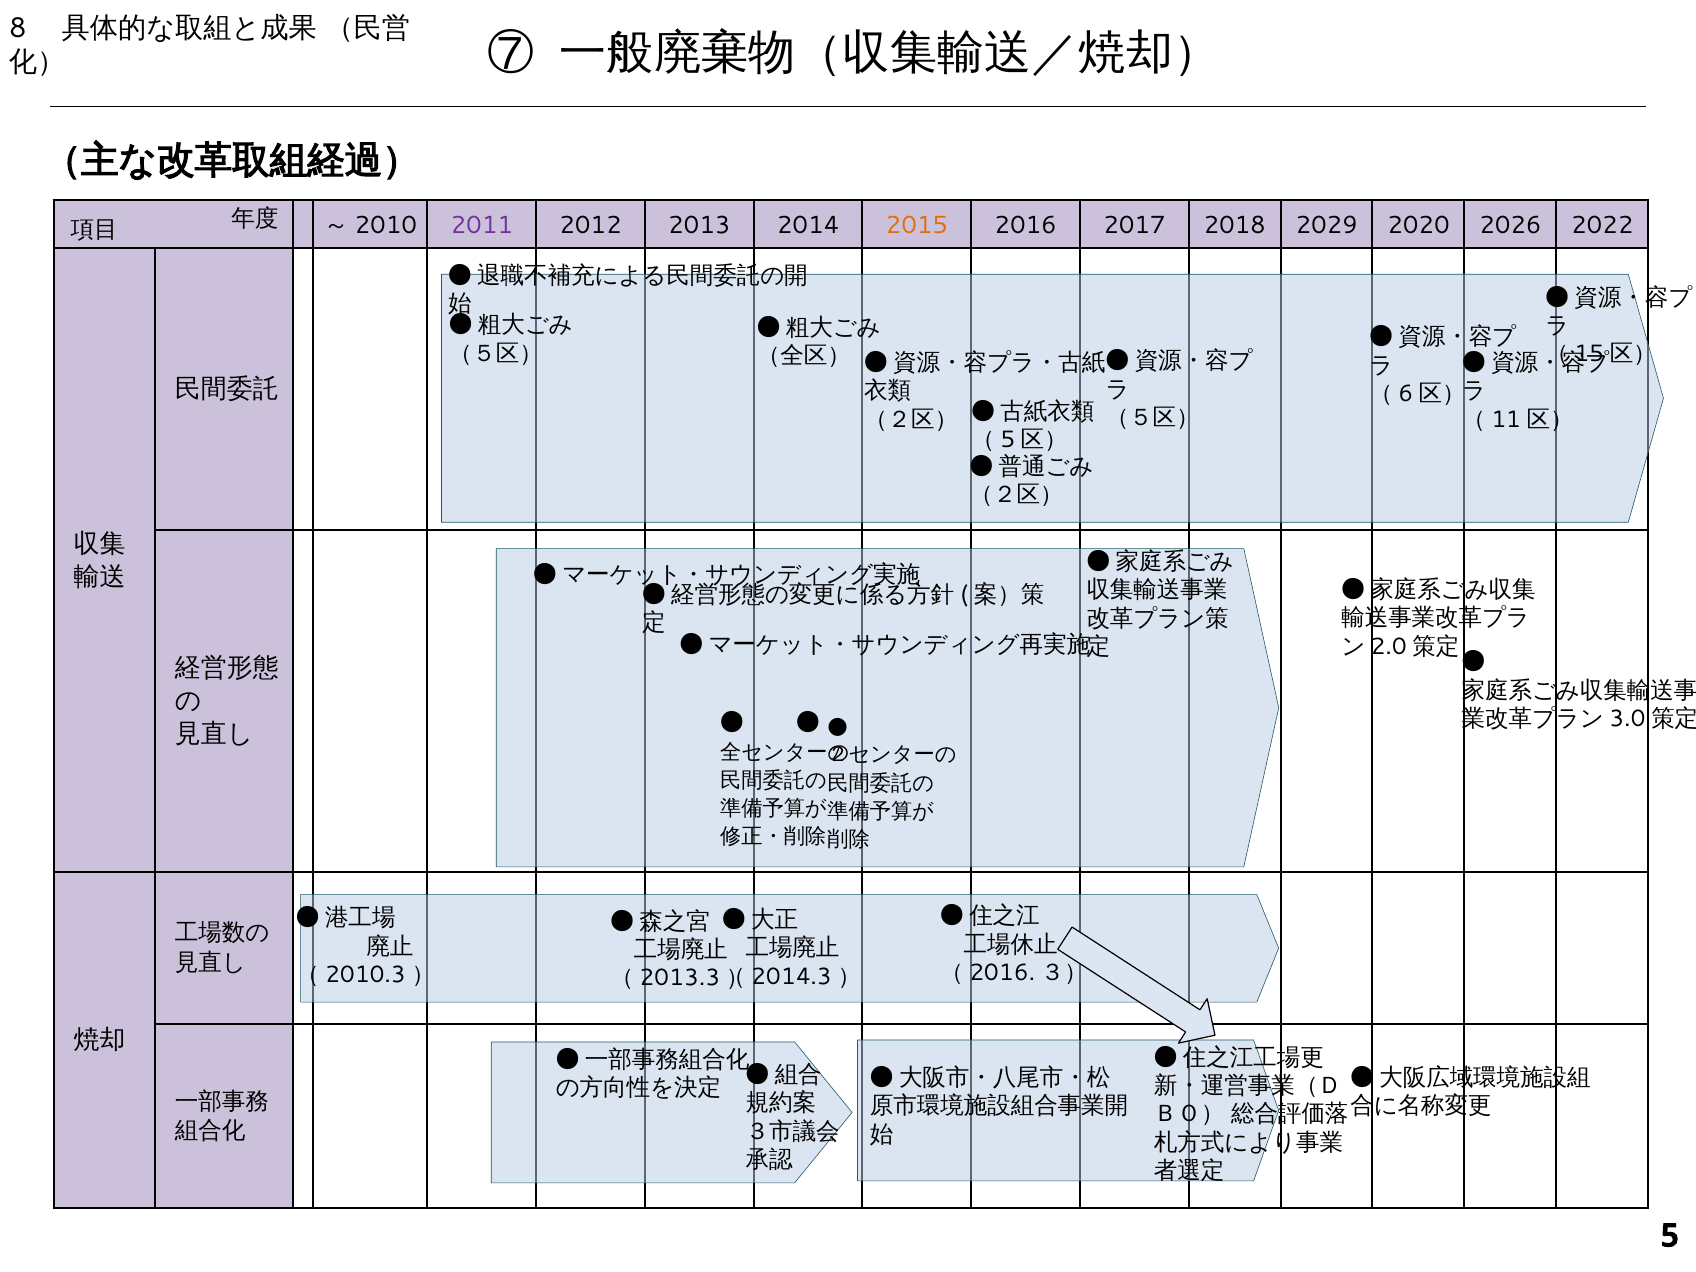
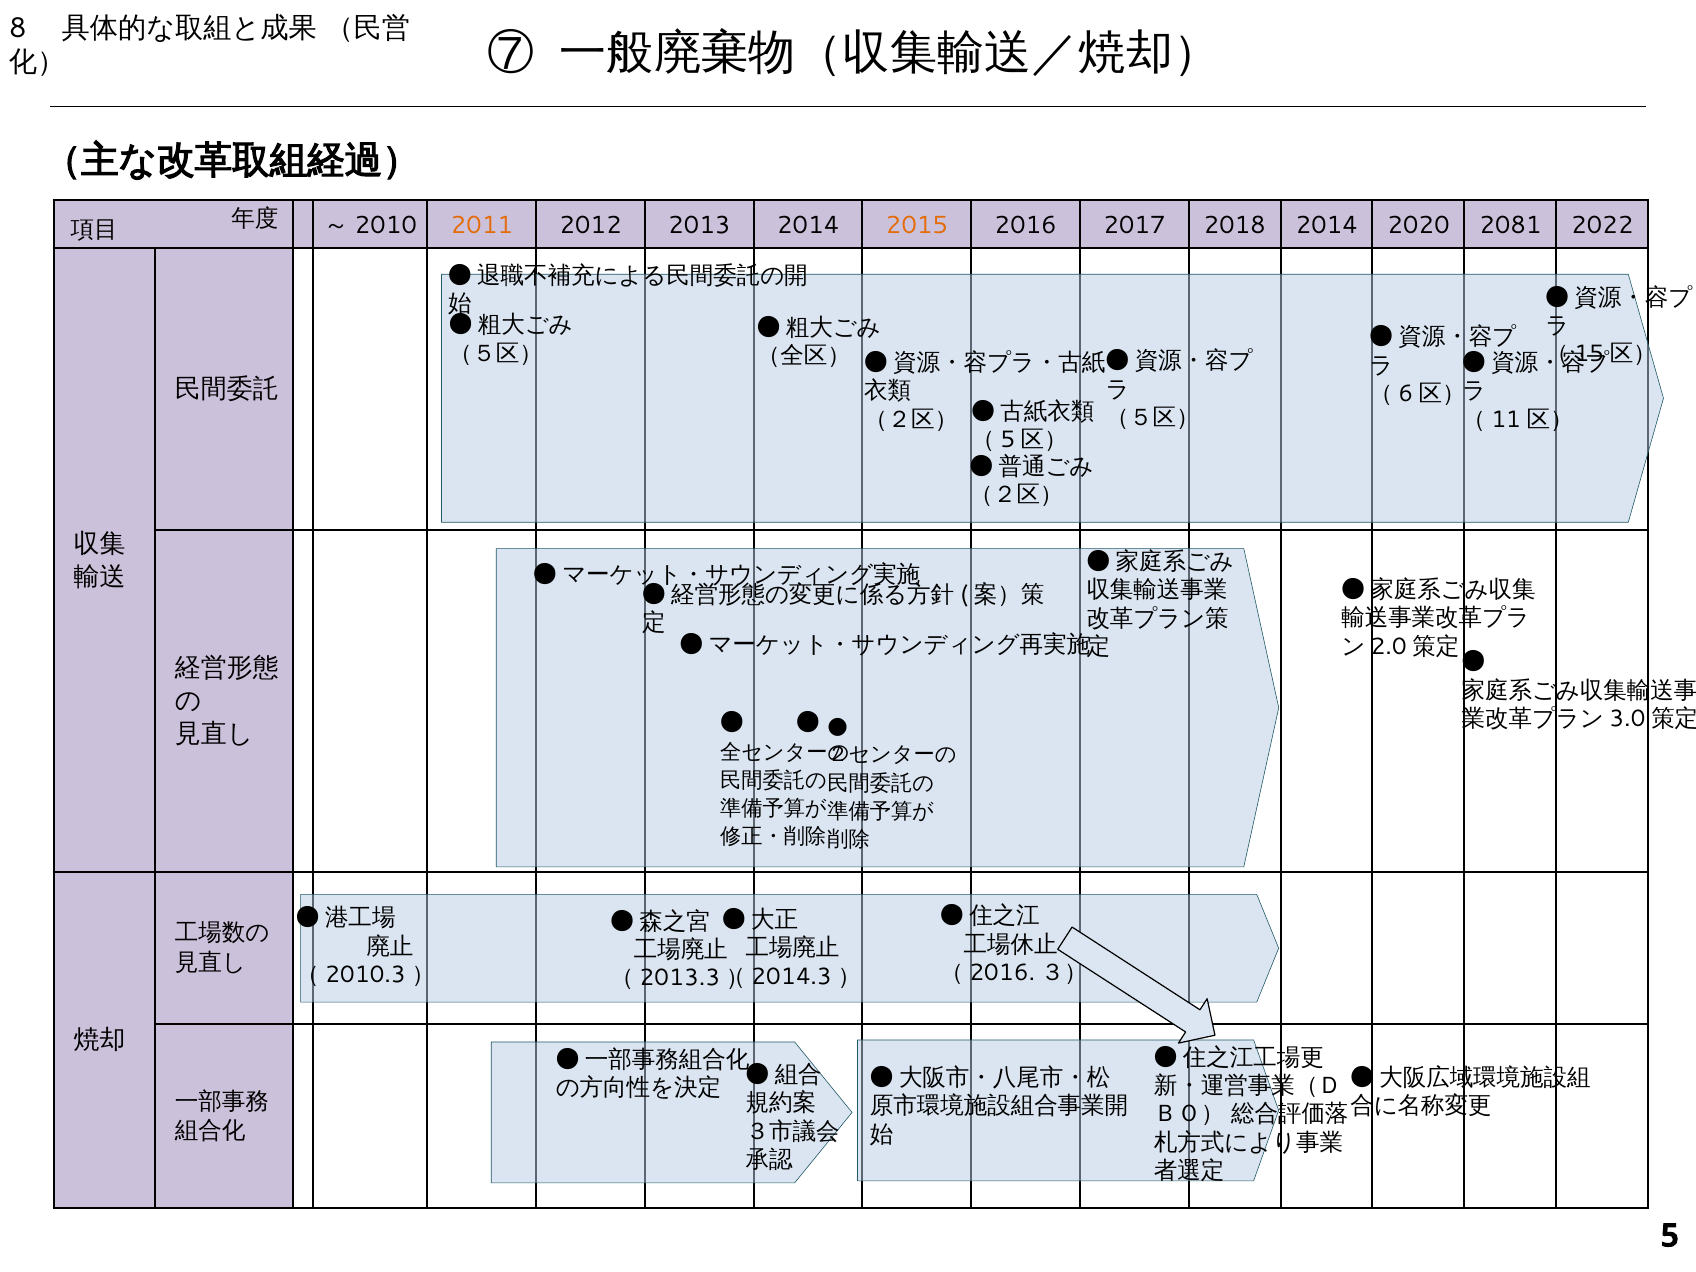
2011 colour: purple -> orange
2018 2029: 2029 -> 2014
2026: 2026 -> 2081
